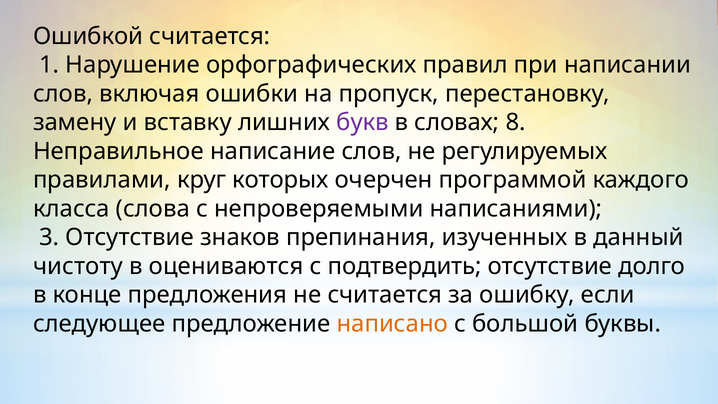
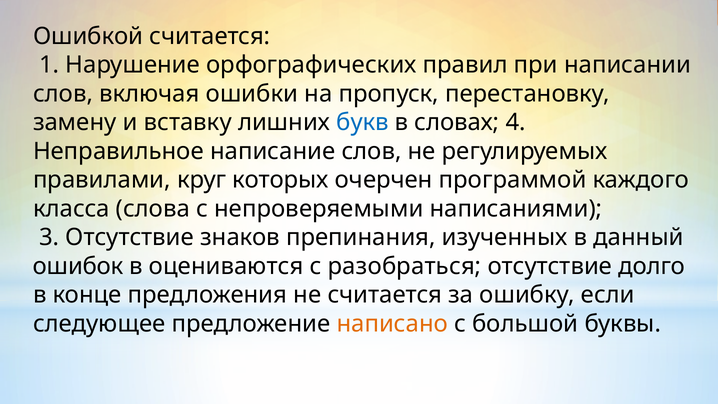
букв colour: purple -> blue
8: 8 -> 4
чистоту: чистоту -> ошибок
подтвердить: подтвердить -> разобраться
